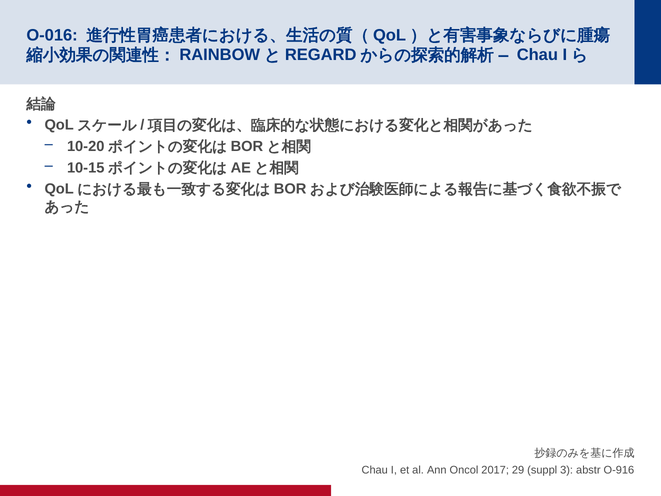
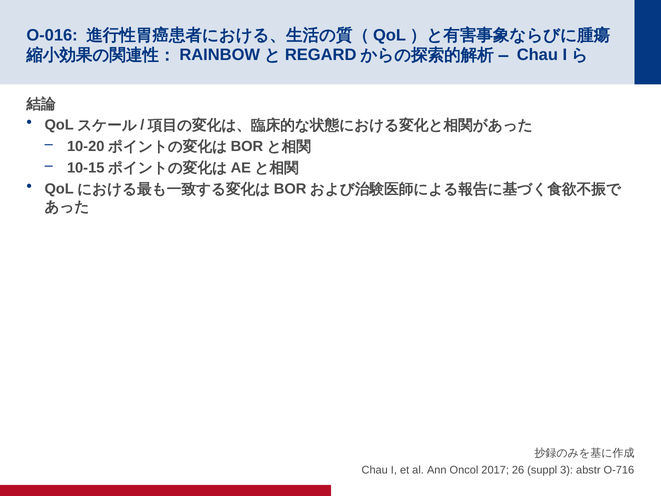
29: 29 -> 26
O-916: O-916 -> O-716
